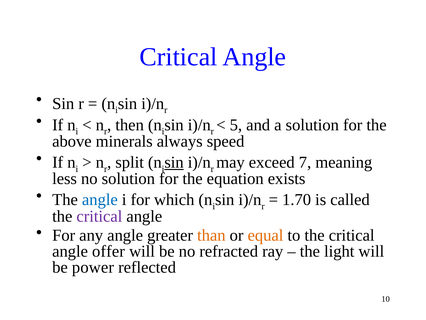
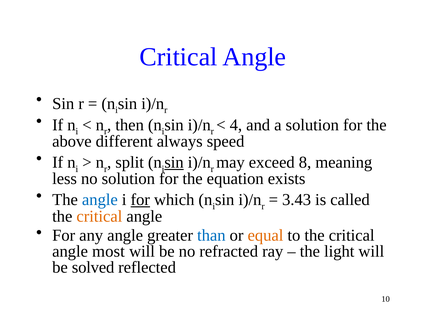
5: 5 -> 4
minerals: minerals -> different
7: 7 -> 8
for at (140, 200) underline: none -> present
1.70: 1.70 -> 3.43
critical at (99, 216) colour: purple -> orange
than colour: orange -> blue
offer: offer -> most
power: power -> solved
